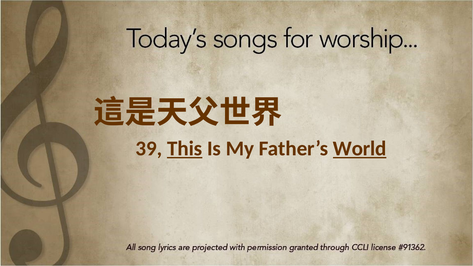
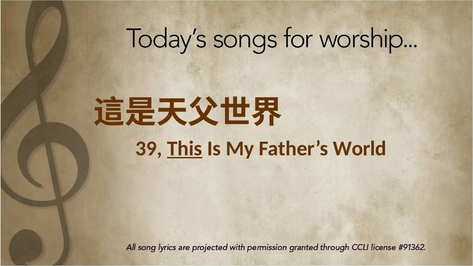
World underline: present -> none
